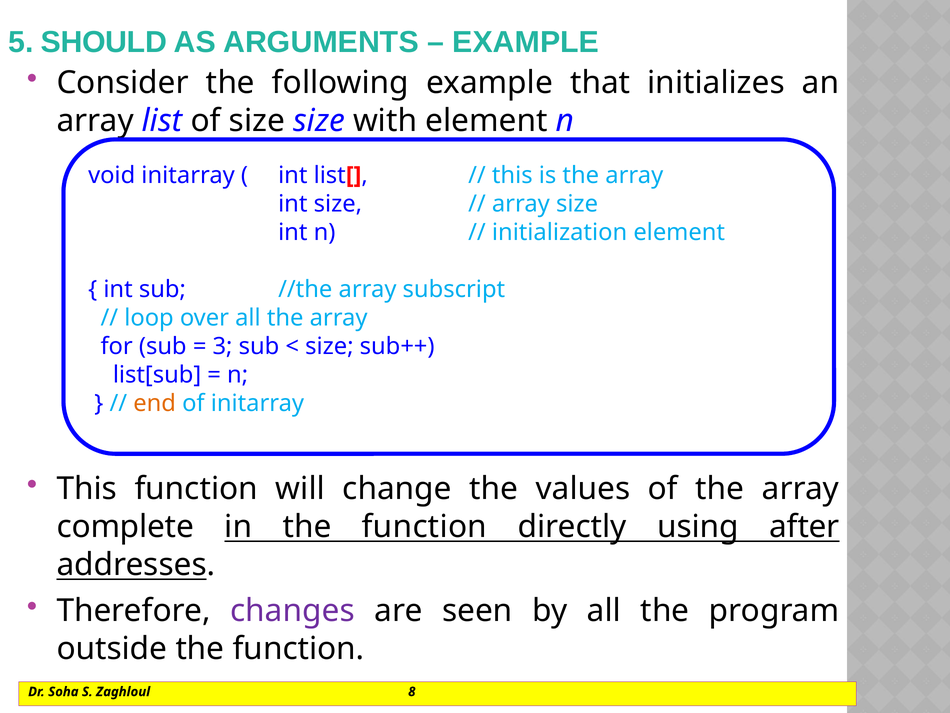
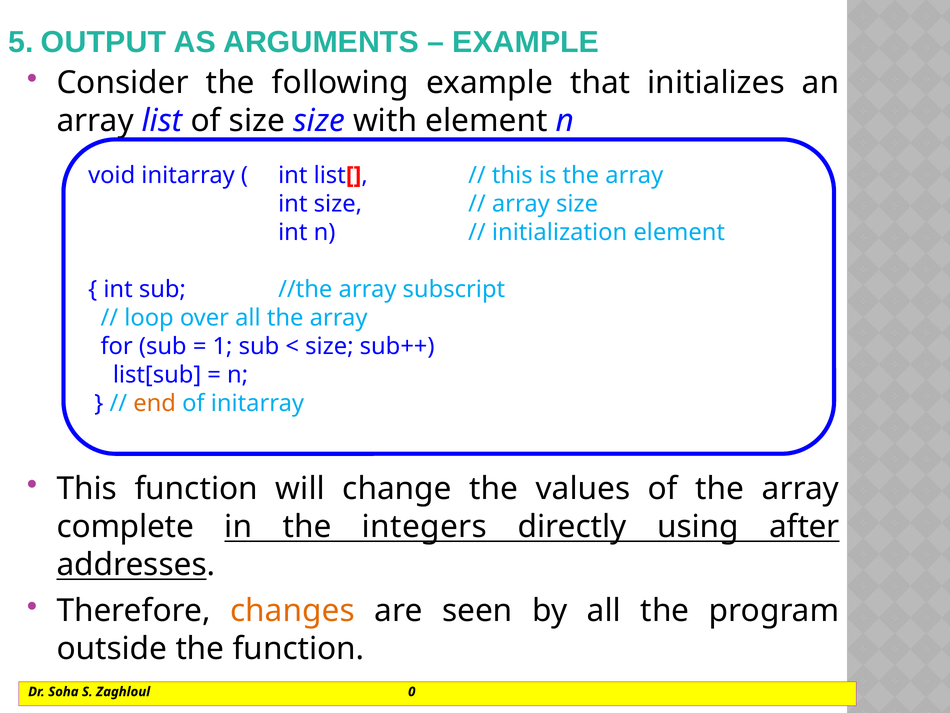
SHOULD: SHOULD -> OUTPUT
3: 3 -> 1
in the function: function -> integers
changes colour: purple -> orange
8: 8 -> 0
